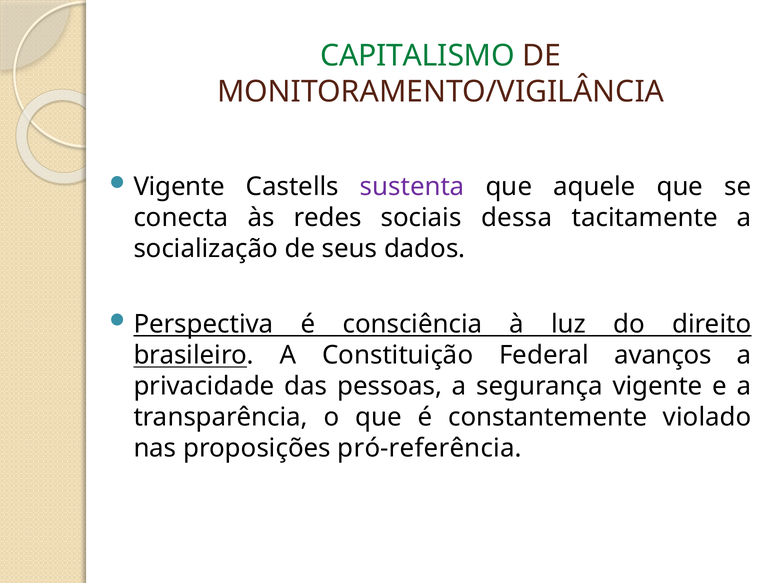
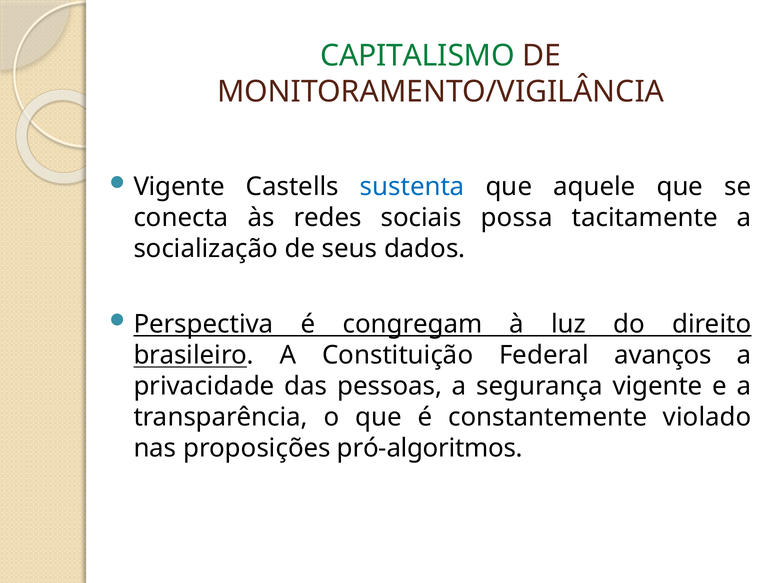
sustenta colour: purple -> blue
dessa: dessa -> possa
consciência: consciência -> congregam
pró-referência: pró-referência -> pró-algoritmos
